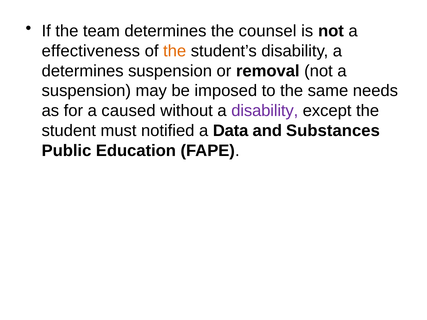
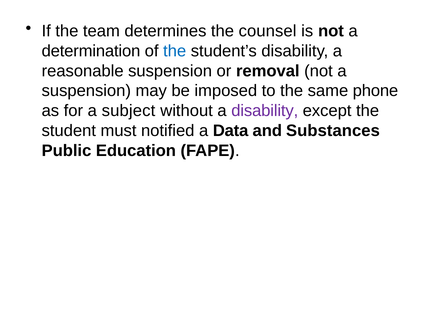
effectiveness: effectiveness -> determination
the at (175, 51) colour: orange -> blue
determines at (83, 71): determines -> reasonable
needs: needs -> phone
caused: caused -> subject
